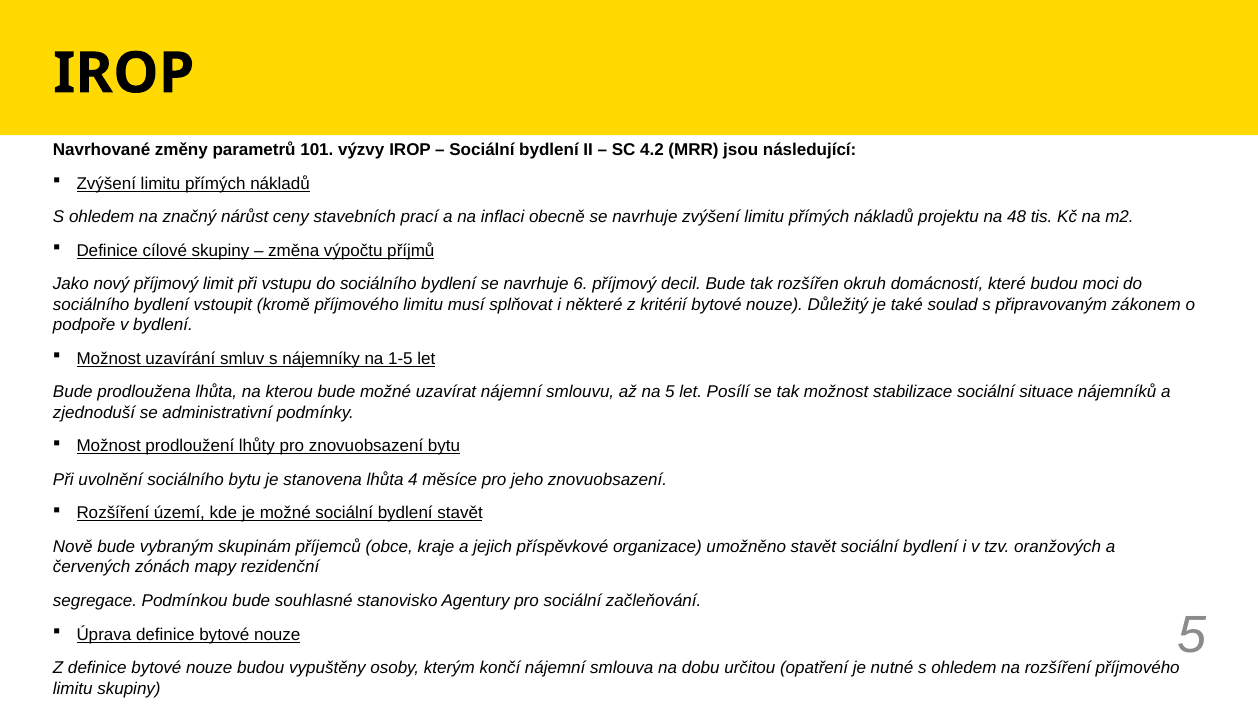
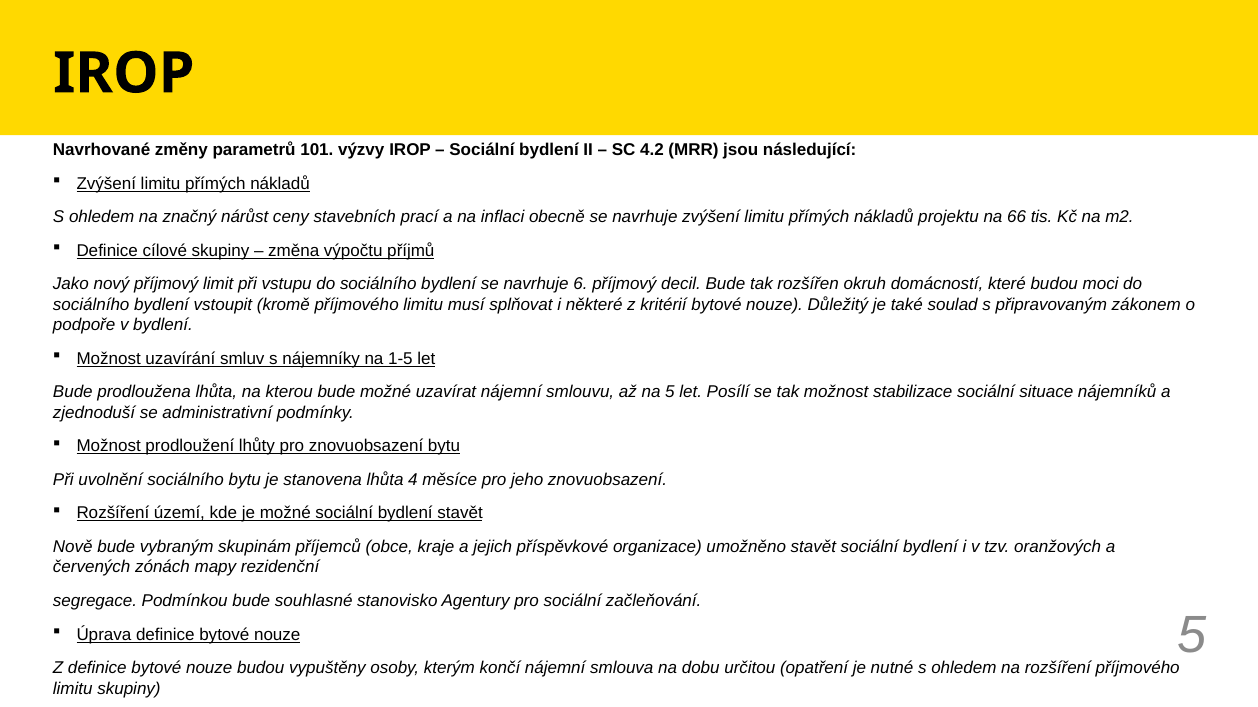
48: 48 -> 66
